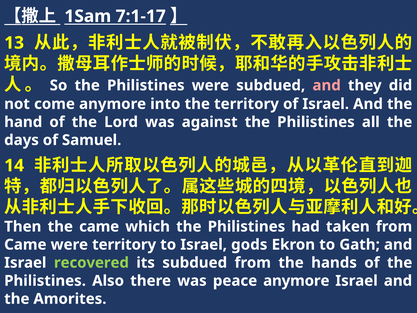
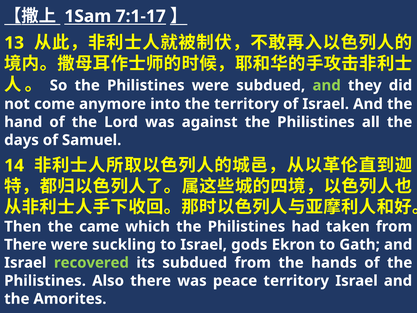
and at (327, 85) colour: pink -> light green
Came at (25, 244): Came -> There
were territory: territory -> suckling
peace anymore: anymore -> territory
